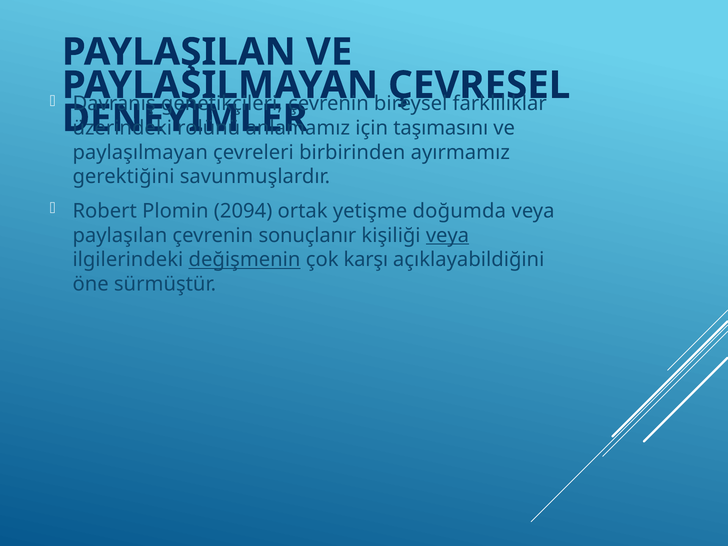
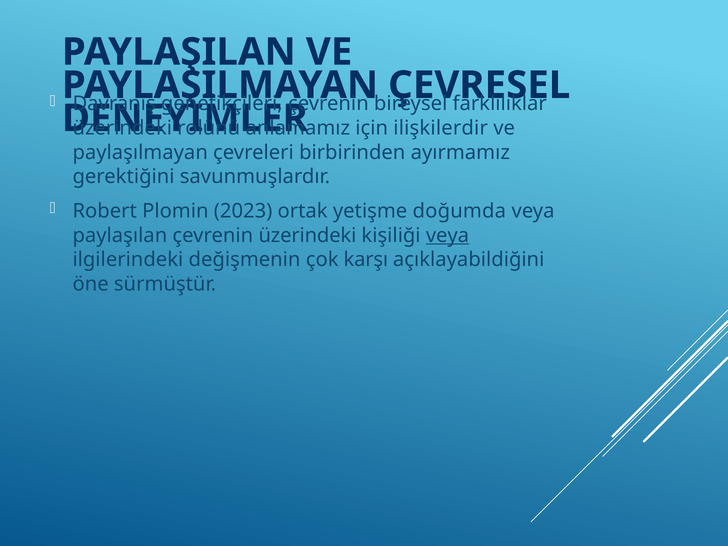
taşımasını: taşımasını -> ilişkilerdir
2094: 2094 -> 2023
çevrenin sonuçlanır: sonuçlanır -> üzerindeki
değişmenin underline: present -> none
